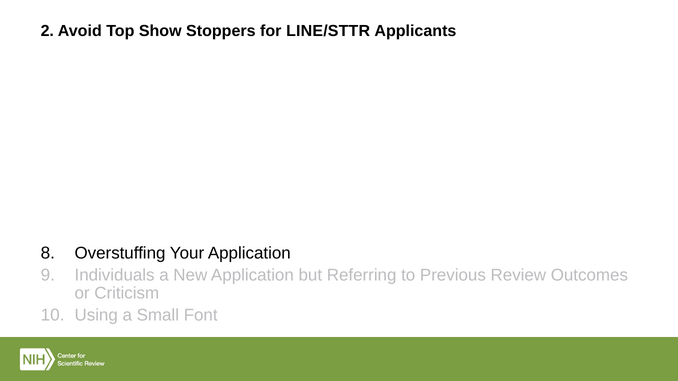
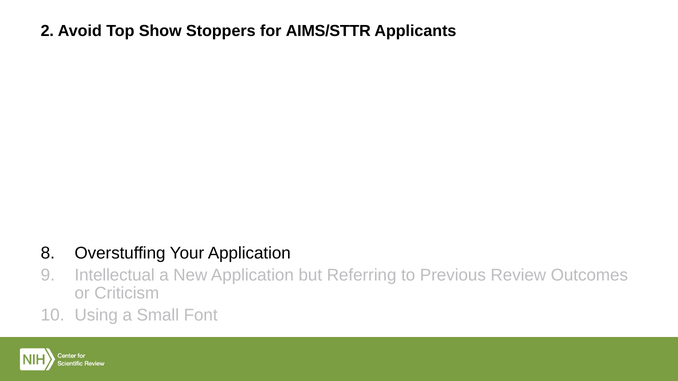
LINE/STTR: LINE/STTR -> AIMS/STTR
Individuals: Individuals -> Intellectual
